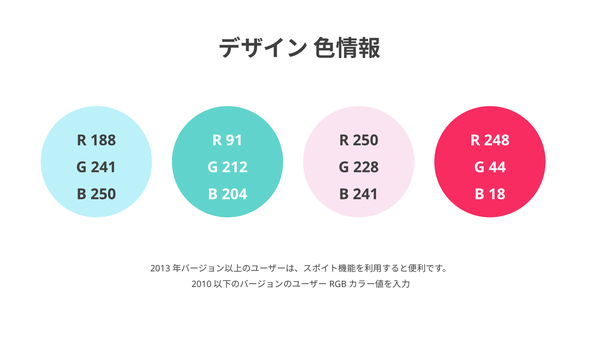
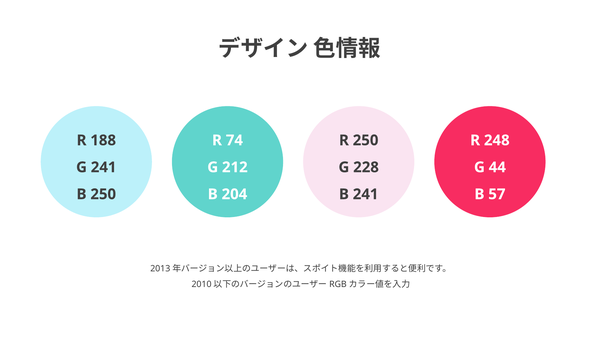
91: 91 -> 74
18: 18 -> 57
